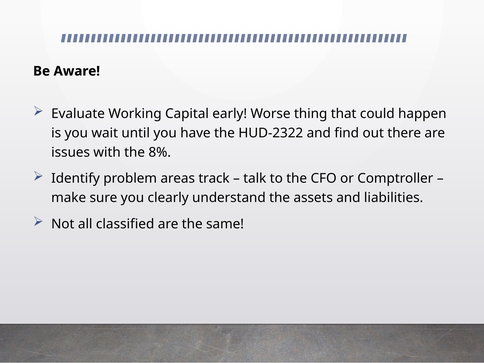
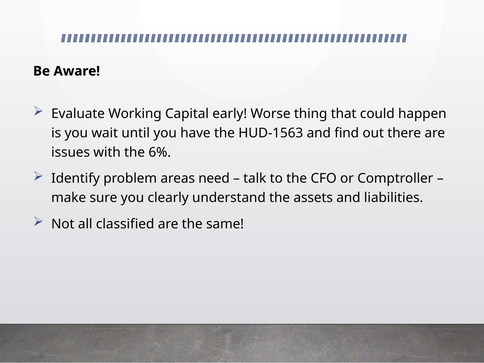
HUD-2322: HUD-2322 -> HUD-1563
8%: 8% -> 6%
track: track -> need
